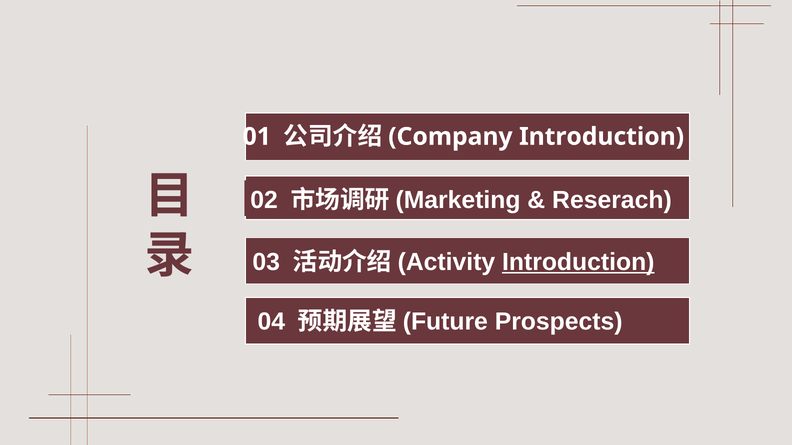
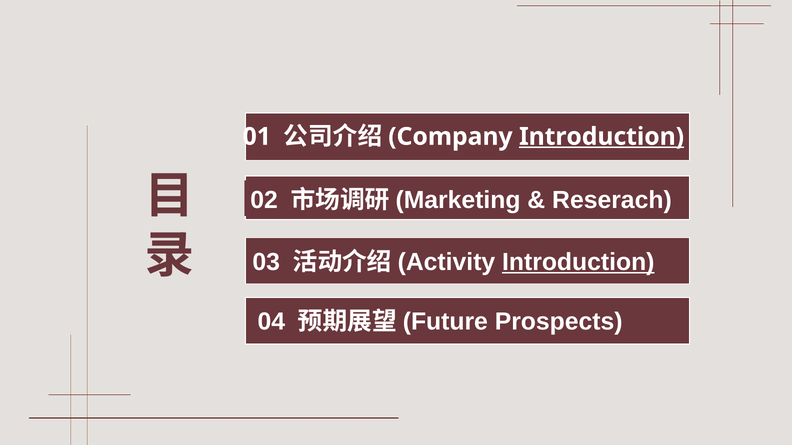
Introduction at (602, 137) underline: none -> present
